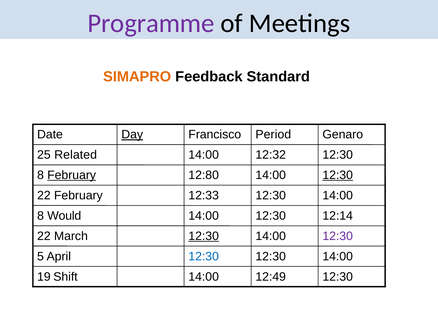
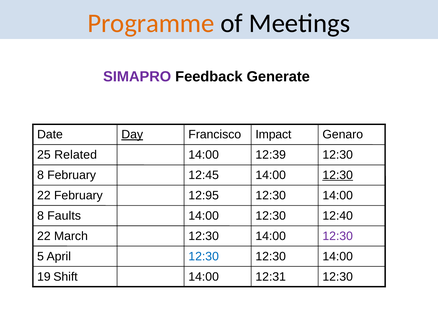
Programme colour: purple -> orange
SIMAPRO colour: orange -> purple
Standard: Standard -> Generate
Period: Period -> Impact
12:32: 12:32 -> 12:39
February at (72, 175) underline: present -> none
12:80: 12:80 -> 12:45
12:33: 12:33 -> 12:95
Would: Would -> Faults
12:14: 12:14 -> 12:40
12:30 at (204, 236) underline: present -> none
12:49: 12:49 -> 12:31
